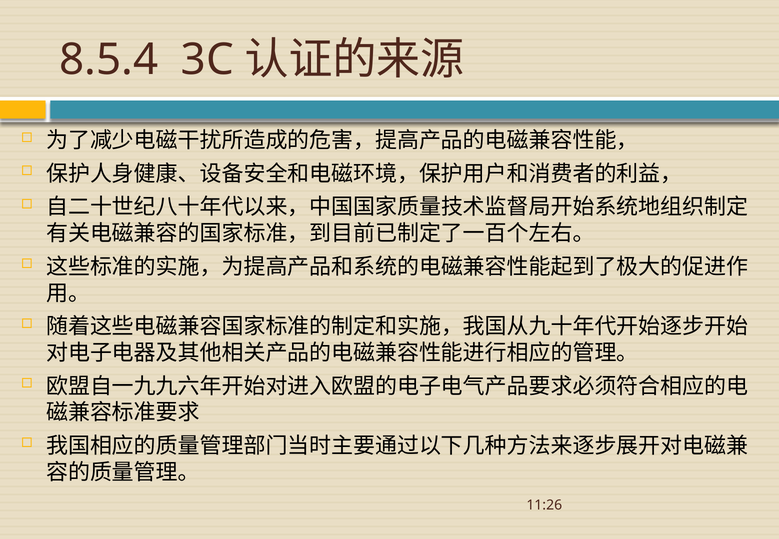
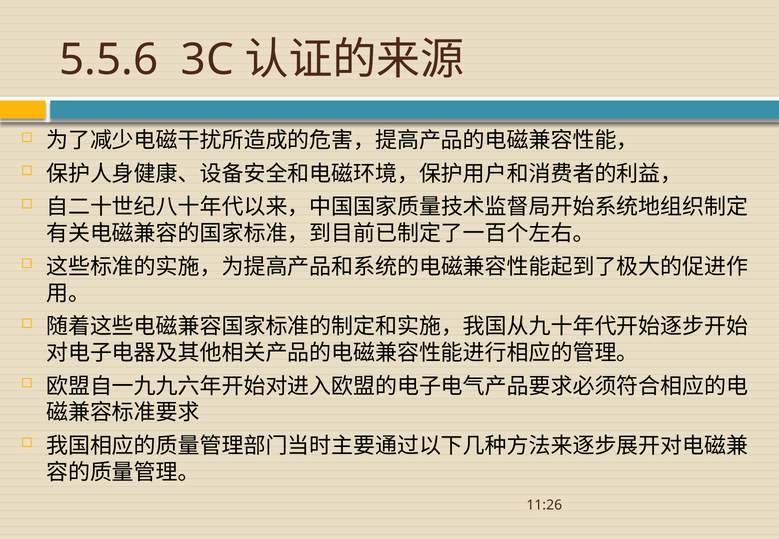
8.5.4: 8.5.4 -> 5.5.6
